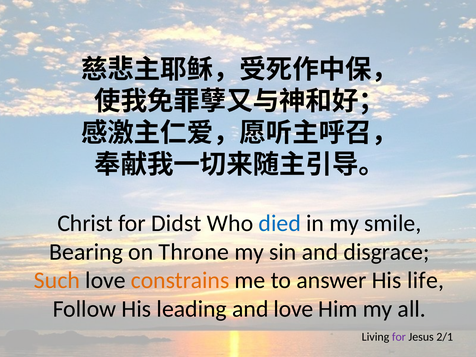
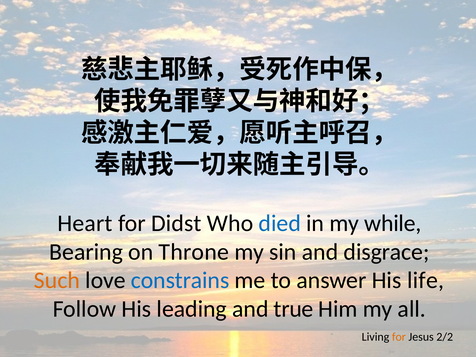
Christ: Christ -> Heart
smile: smile -> while
constrains colour: orange -> blue
and love: love -> true
for at (399, 337) colour: purple -> orange
2/1: 2/1 -> 2/2
